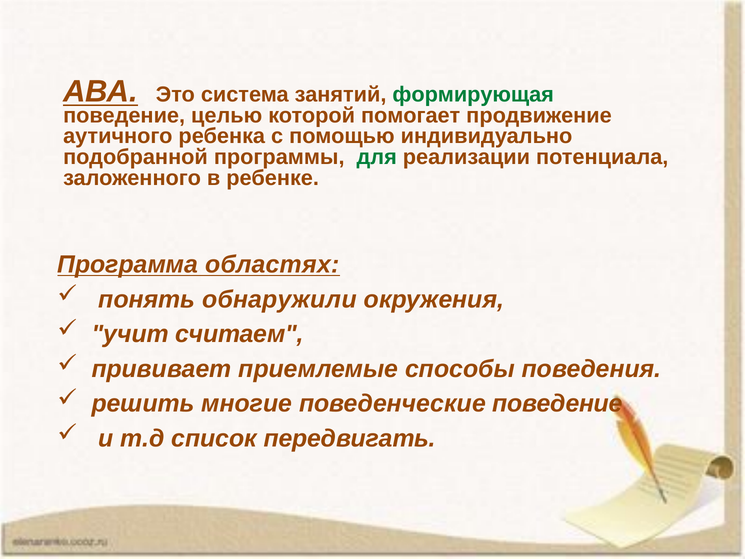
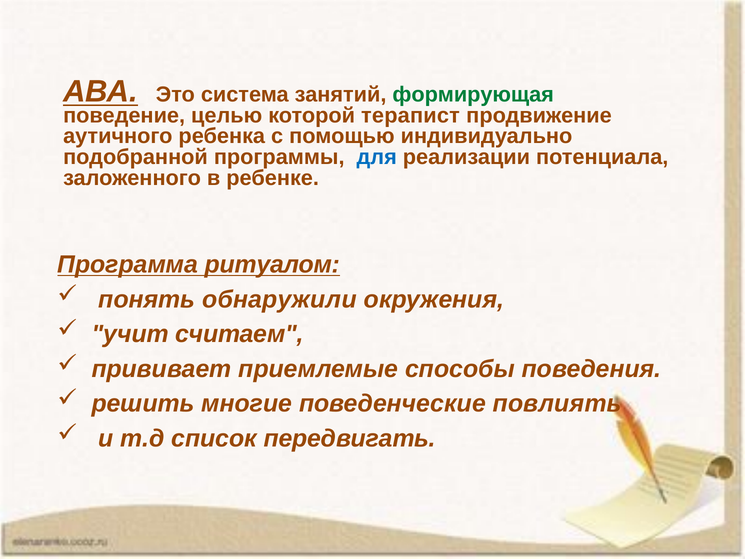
помогает: помогает -> терапист
для colour: green -> blue
областях: областях -> ритуалом
поведенческие поведение: поведение -> повлиять
